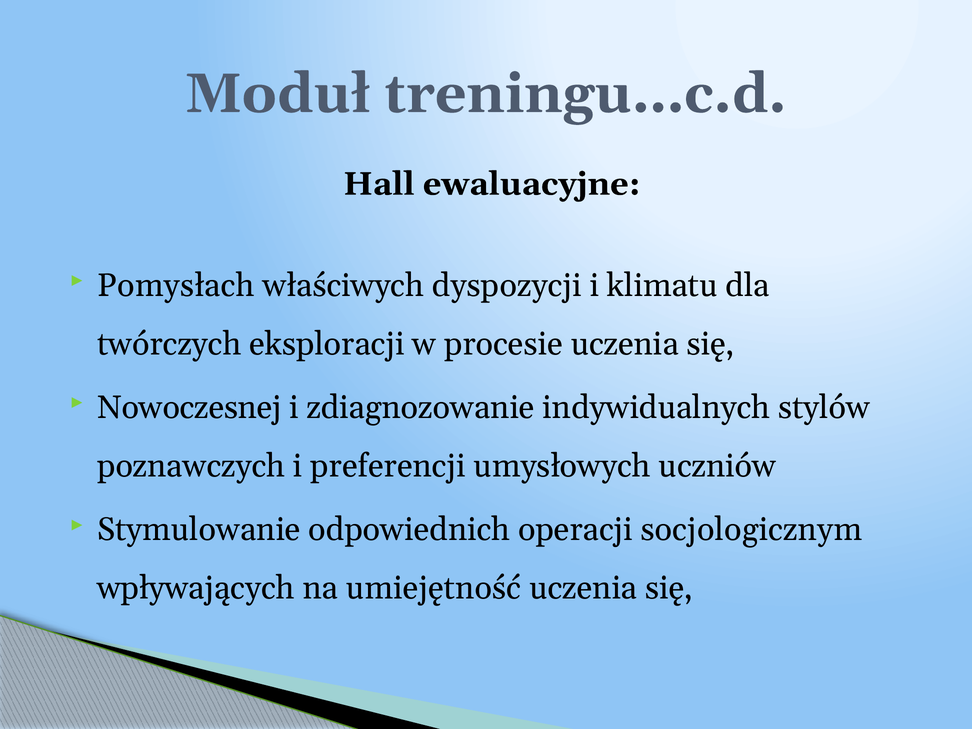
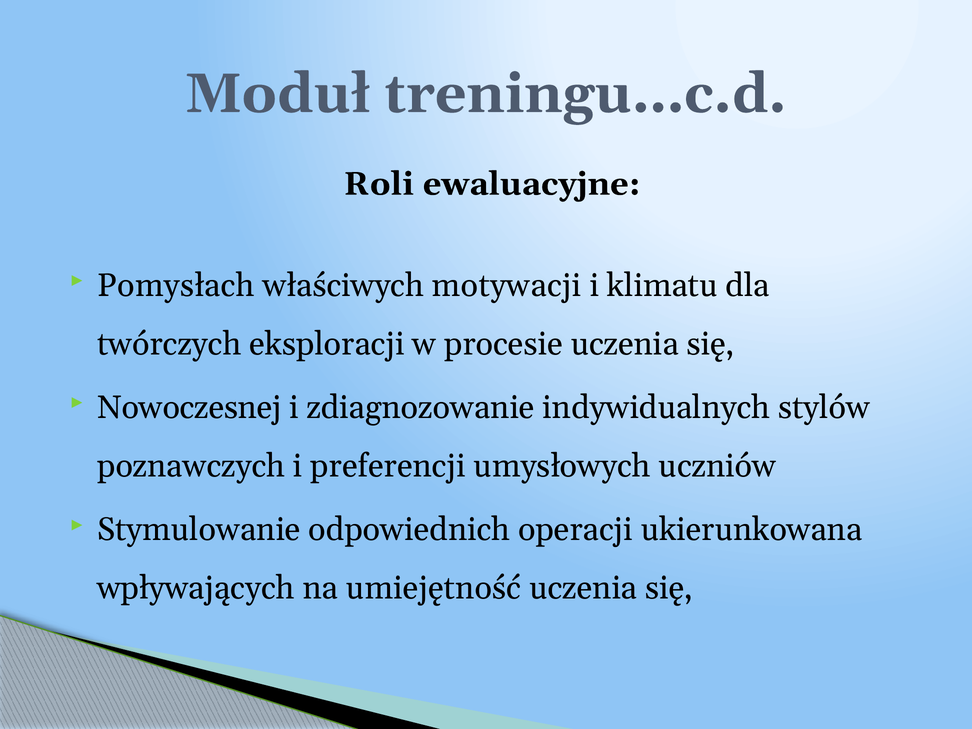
Hall: Hall -> Roli
dyspozycji: dyspozycji -> motywacji
socjologicznym: socjologicznym -> ukierunkowana
